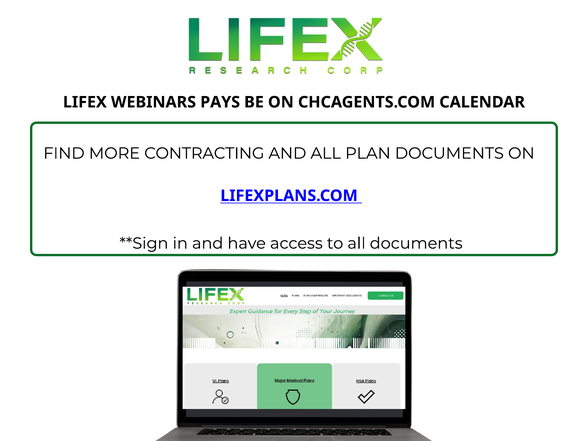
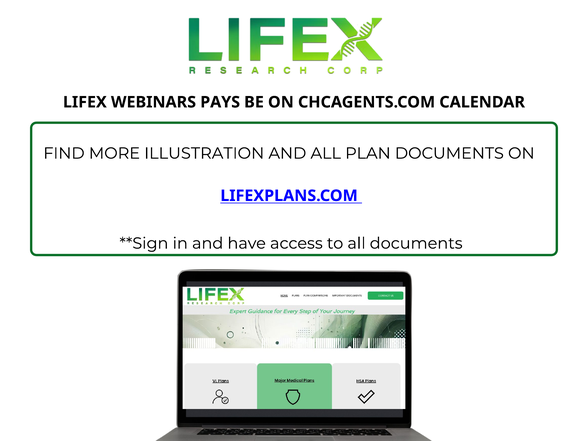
CONTRACTING: CONTRACTING -> ILLUSTRATION
